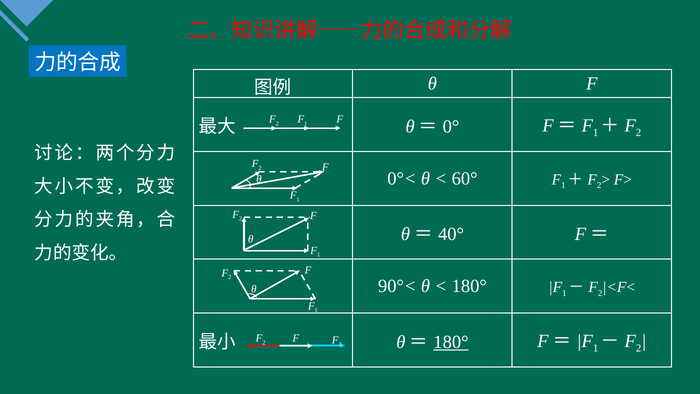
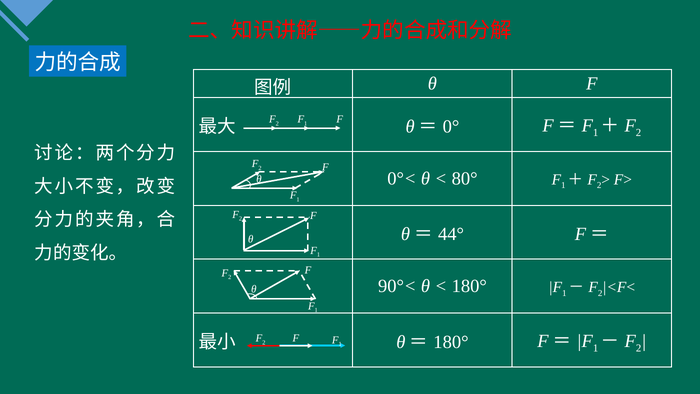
60°: 60° -> 80°
40°: 40° -> 44°
180° at (451, 342) underline: present -> none
